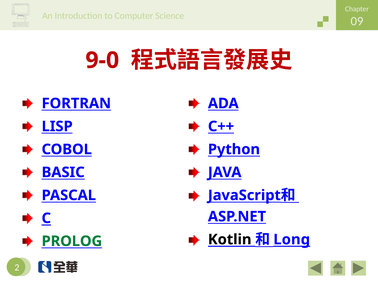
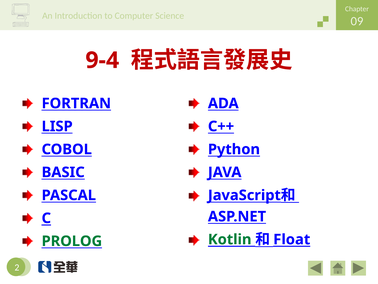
9-0: 9-0 -> 9-4
Kotlin colour: black -> green
Long: Long -> Float
